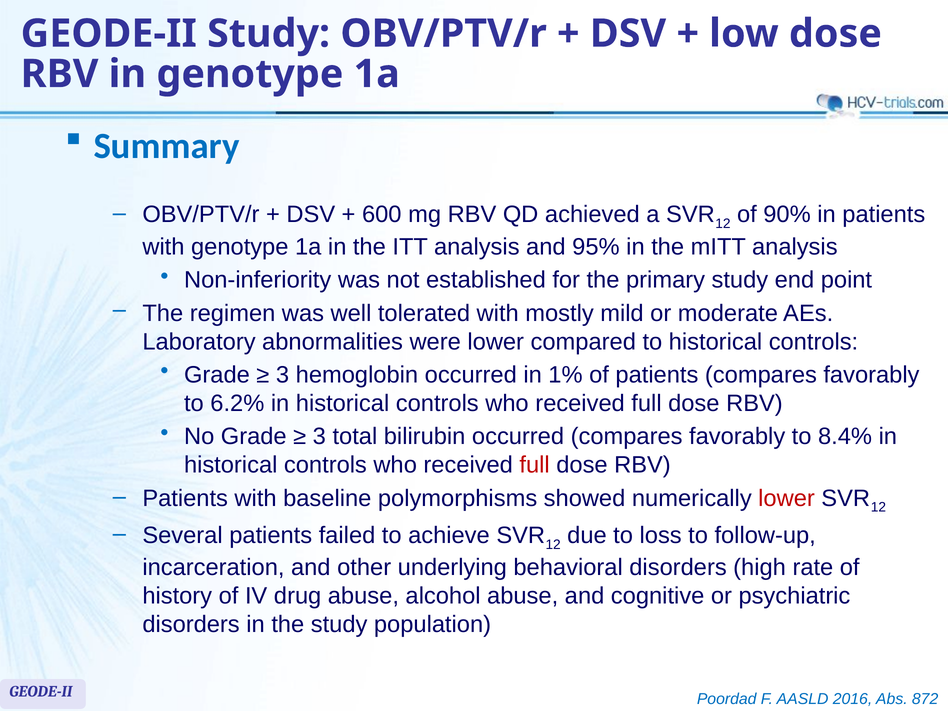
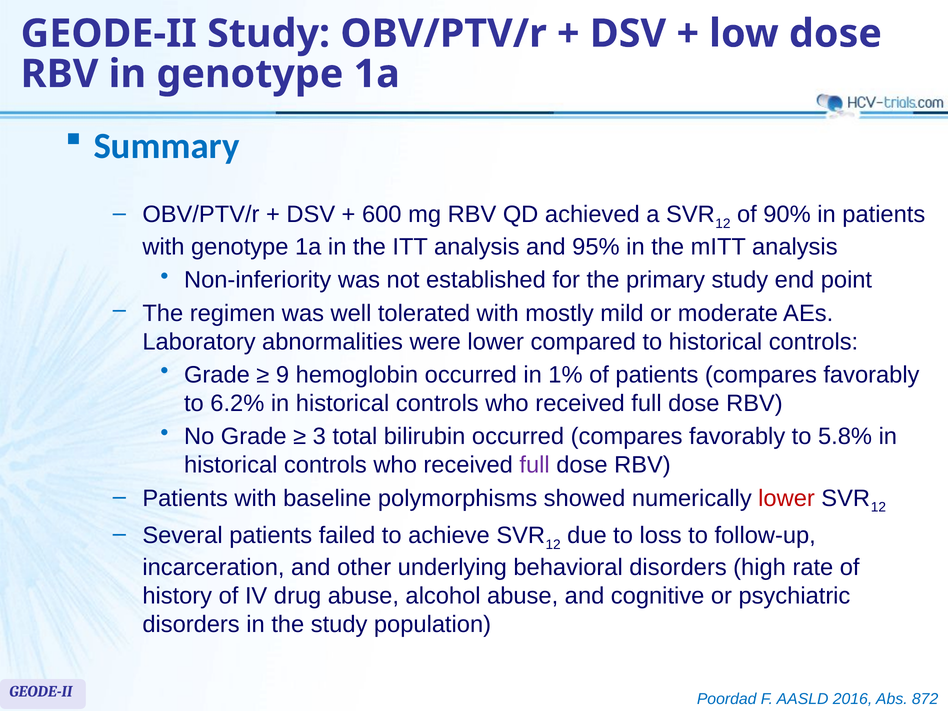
3 at (283, 375): 3 -> 9
8.4%: 8.4% -> 5.8%
full at (535, 465) colour: red -> purple
